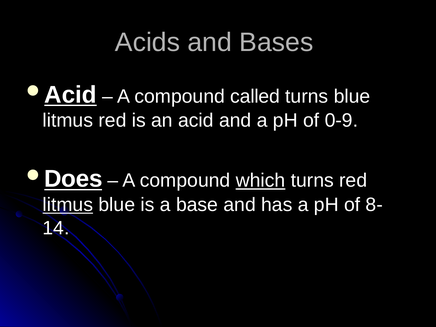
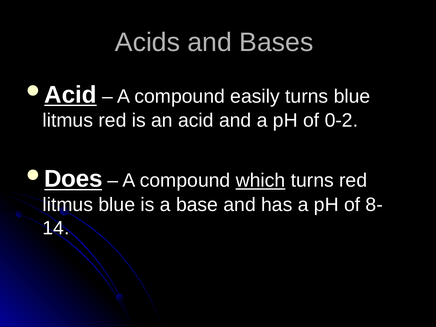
called: called -> easily
0-9: 0-9 -> 0-2
litmus at (68, 205) underline: present -> none
